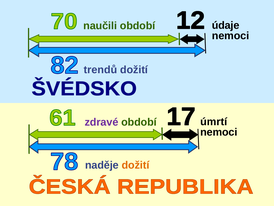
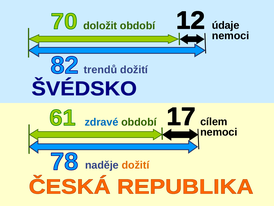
naučili: naučili -> doložit
zdravé colour: purple -> blue
úmrtí: úmrtí -> cílem
